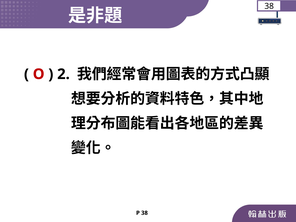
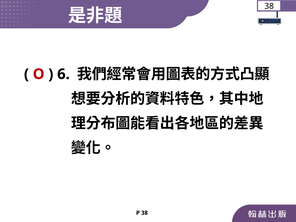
2: 2 -> 6
